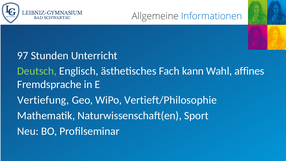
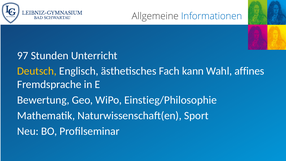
Deutsch colour: light green -> yellow
Vertiefung: Vertiefung -> Bewertung
Vertieft/Philosophie: Vertieft/Philosophie -> Einstieg/Philosophie
